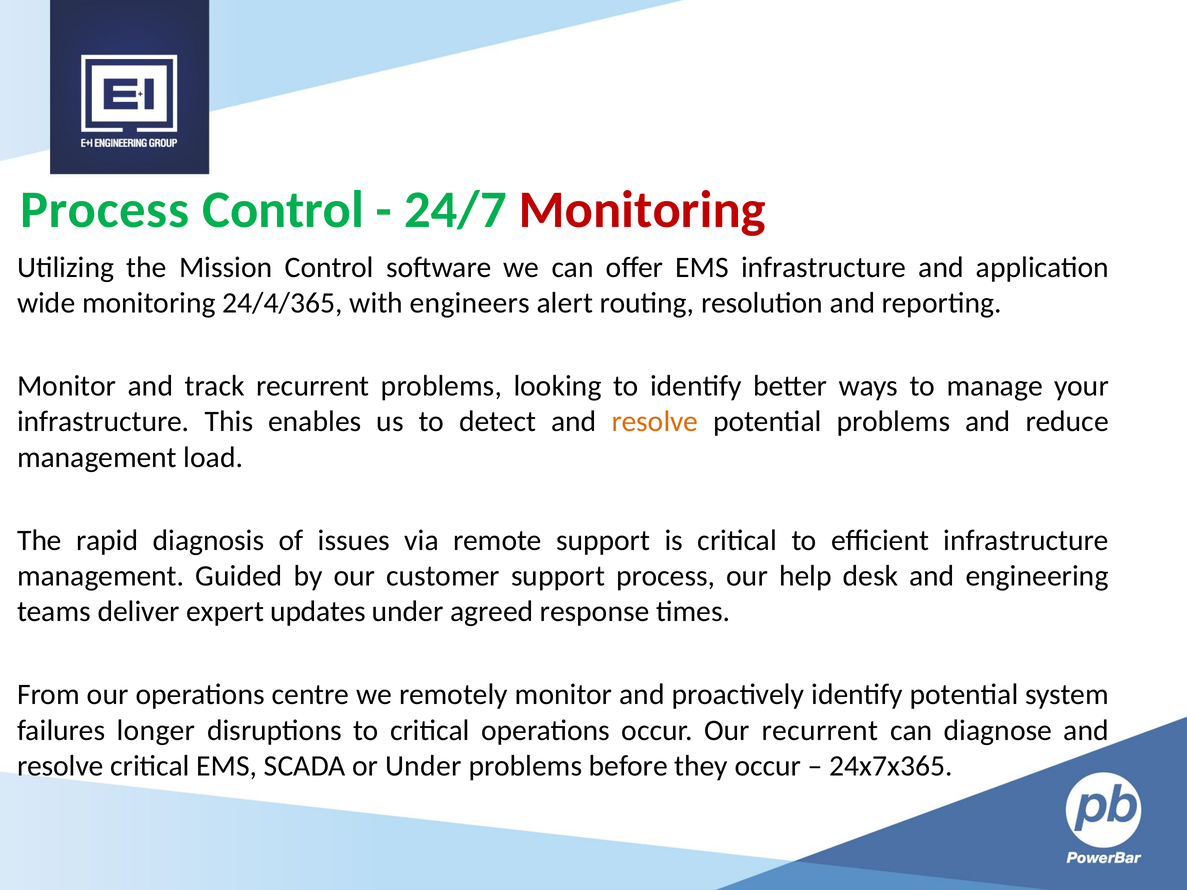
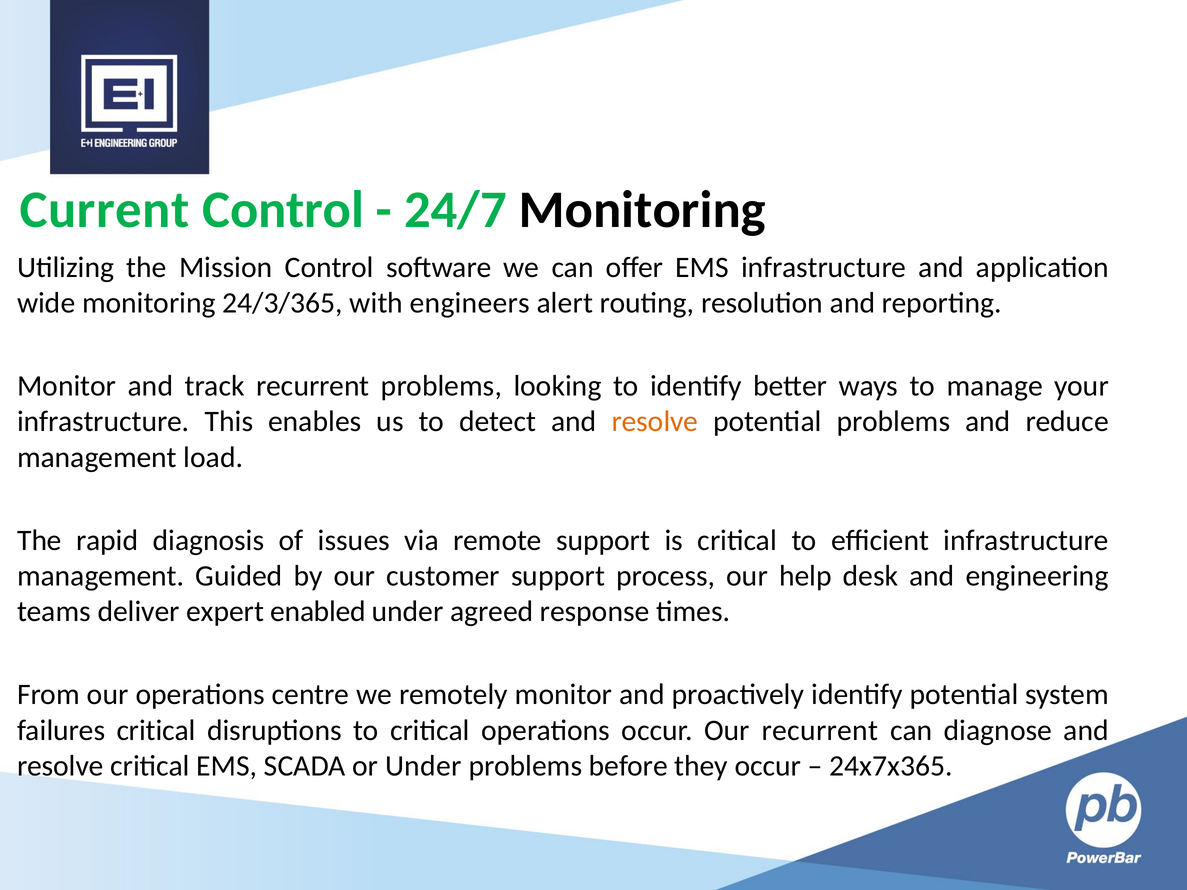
Process at (105, 210): Process -> Current
Monitoring at (642, 210) colour: red -> black
24/4/365: 24/4/365 -> 24/3/365
updates: updates -> enabled
failures longer: longer -> critical
